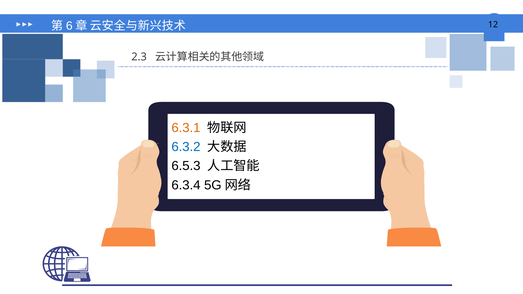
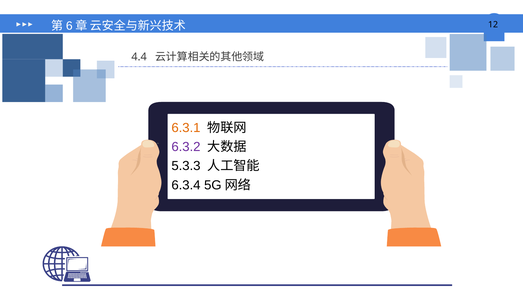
2.3: 2.3 -> 4.4
6.3.2 colour: blue -> purple
6.5.3: 6.5.3 -> 5.3.3
